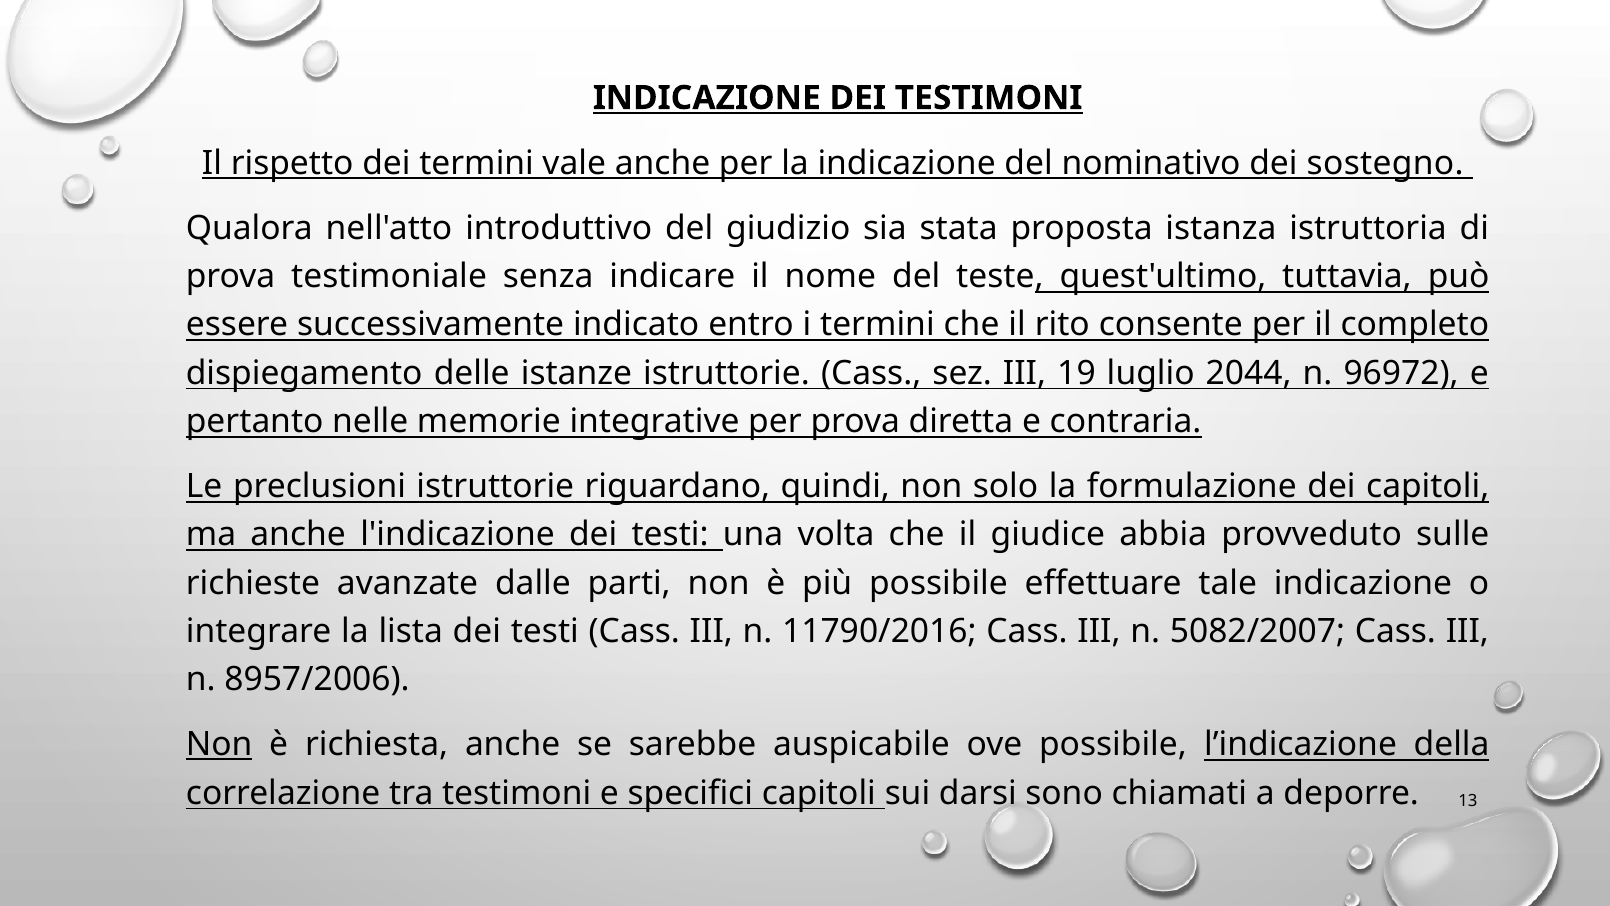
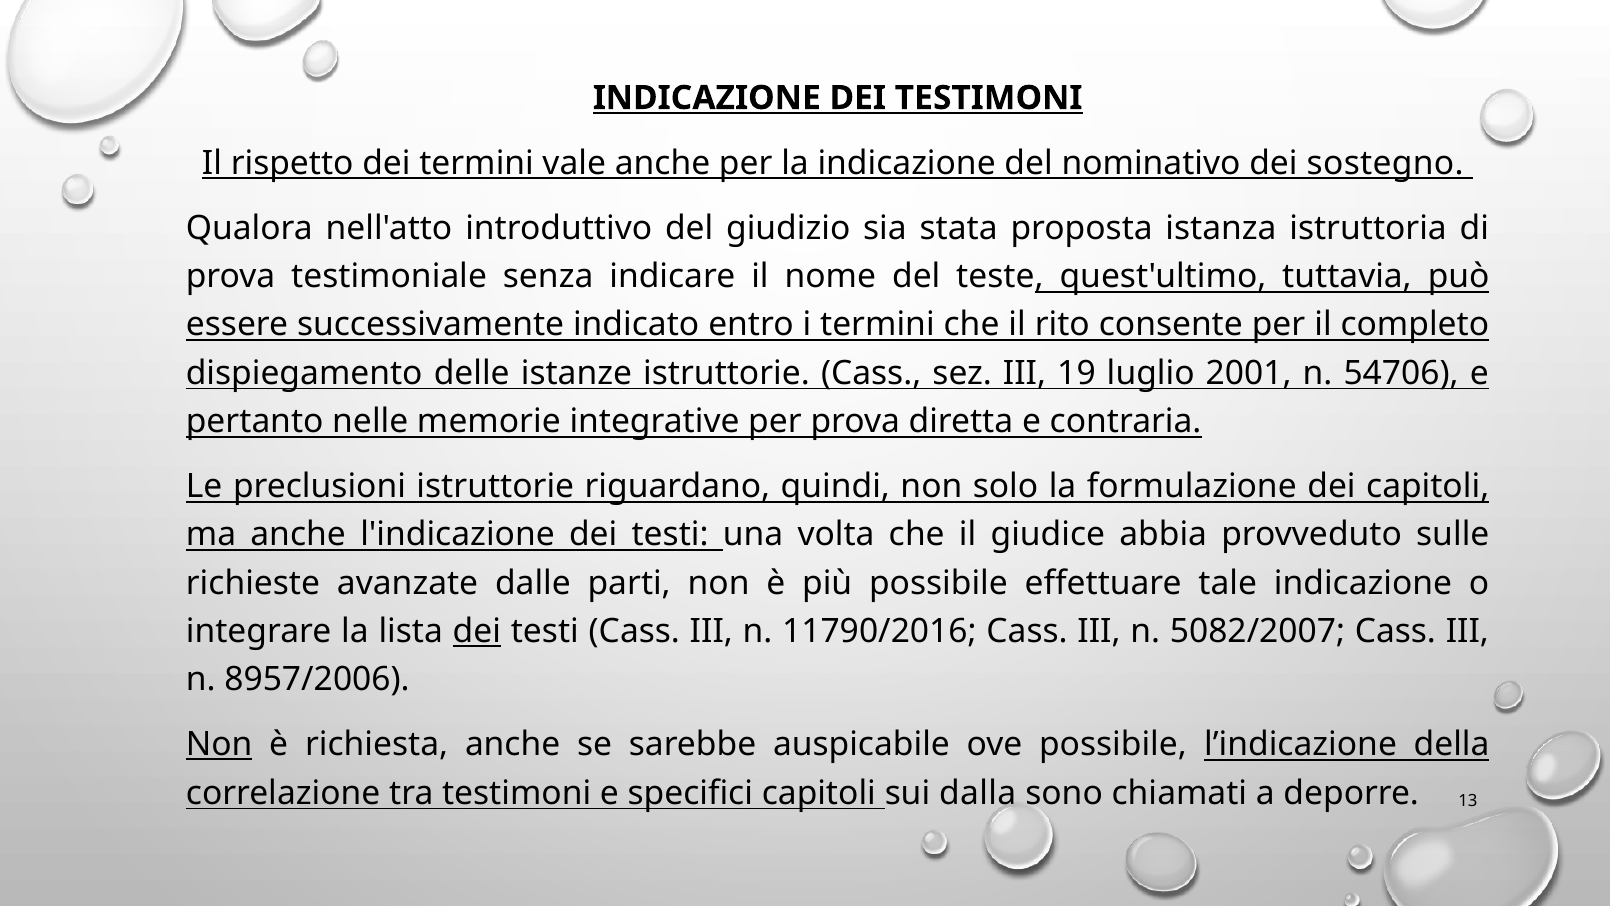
2044: 2044 -> 2001
96972: 96972 -> 54706
dei at (477, 631) underline: none -> present
darsi: darsi -> dalla
